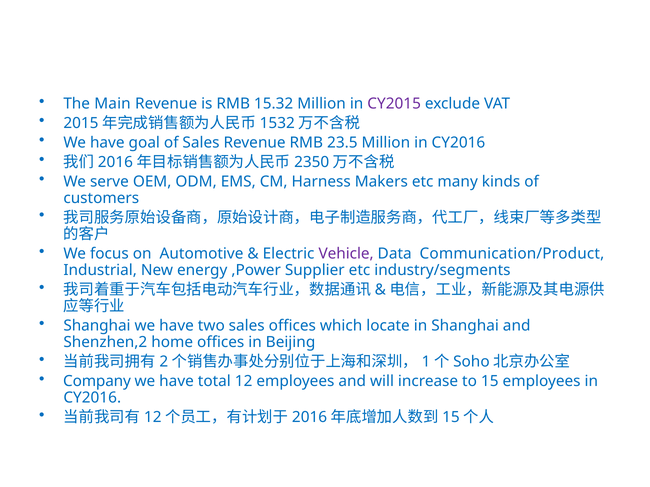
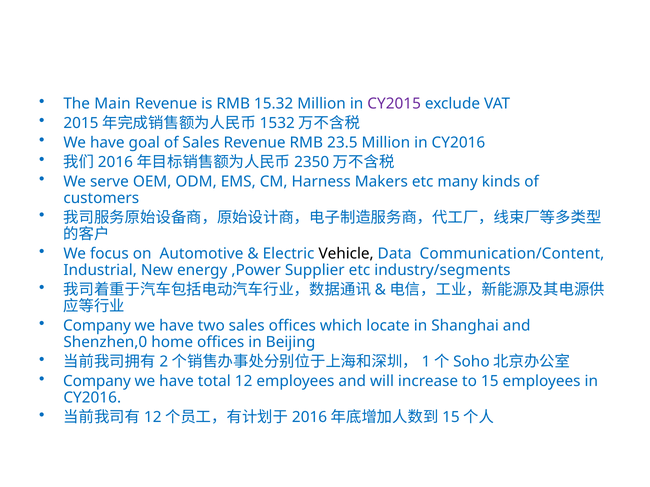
Vehicle colour: purple -> black
Communication/Product: Communication/Product -> Communication/Content
Shanghai at (97, 326): Shanghai -> Company
Shenzhen,2: Shenzhen,2 -> Shenzhen,0
